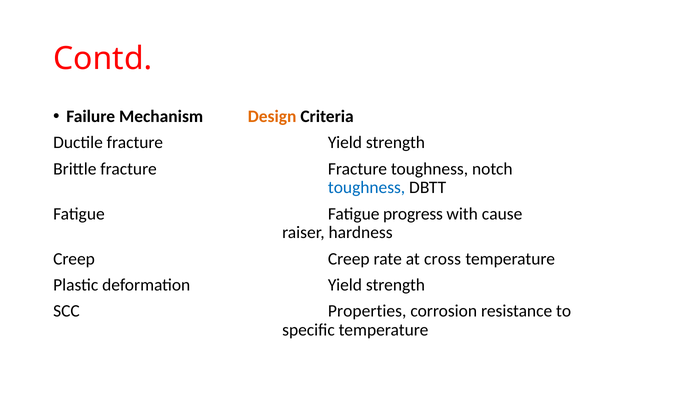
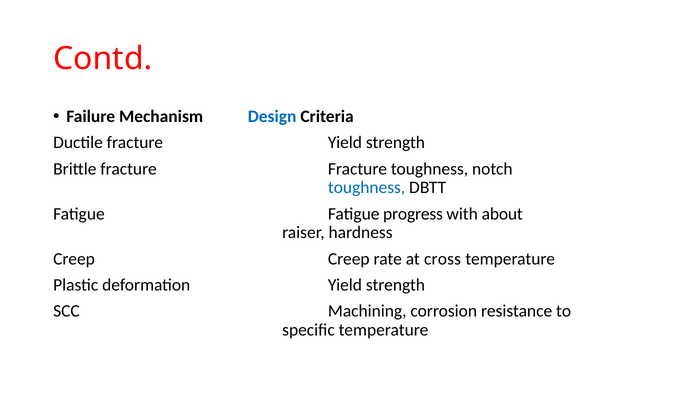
Design colour: orange -> blue
cause: cause -> about
Properties: Properties -> Machining
